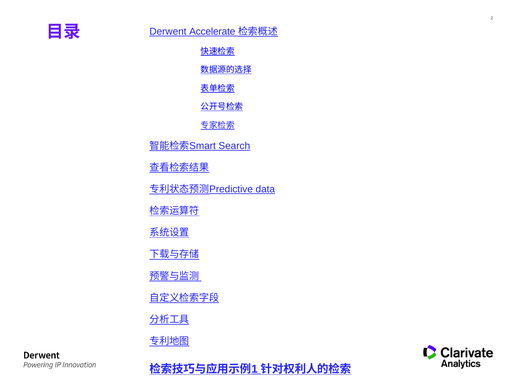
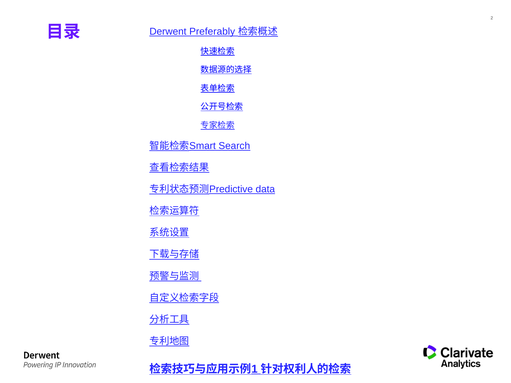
Accelerate: Accelerate -> Preferably
